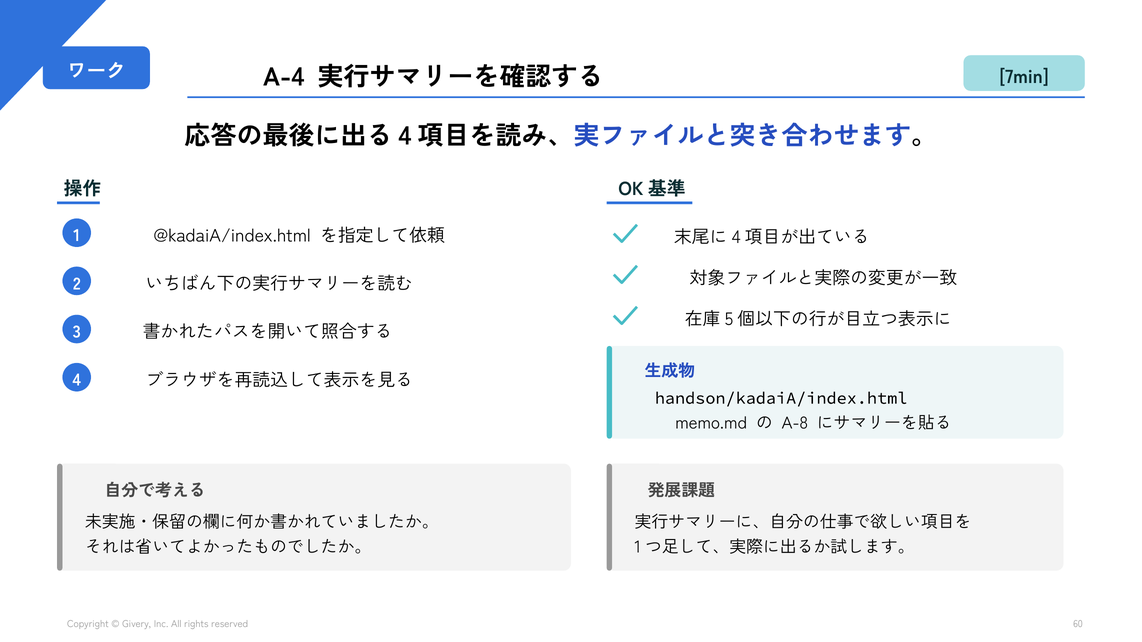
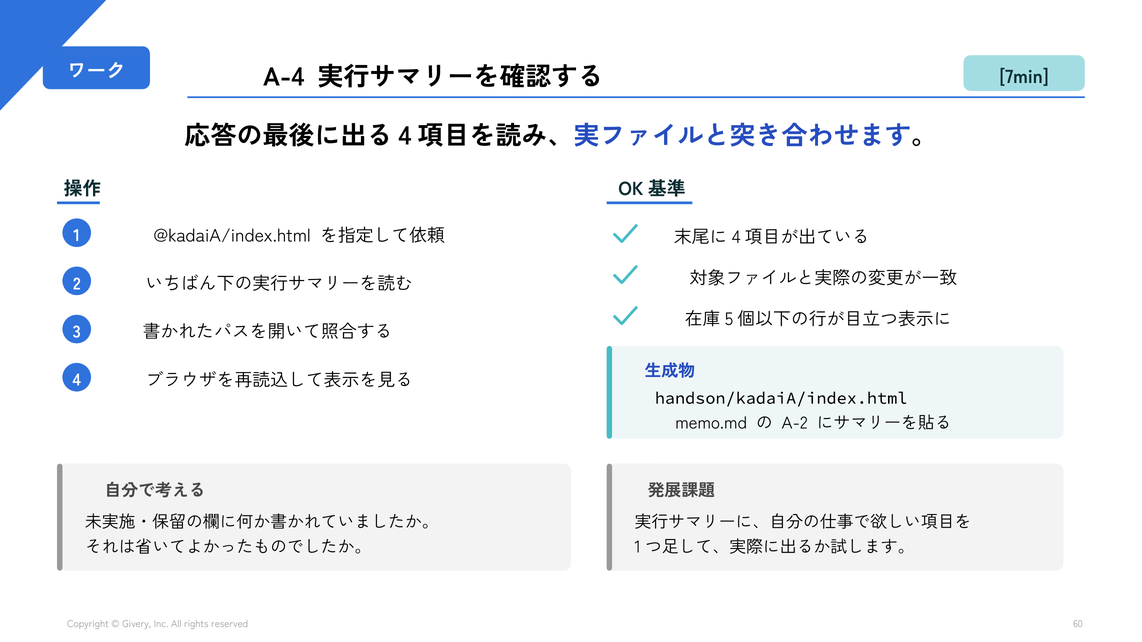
A-8: A-8 -> A-2
